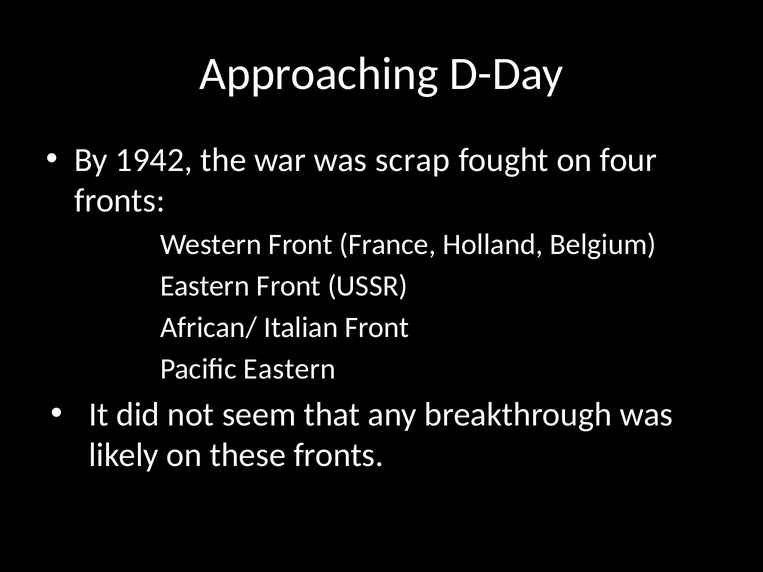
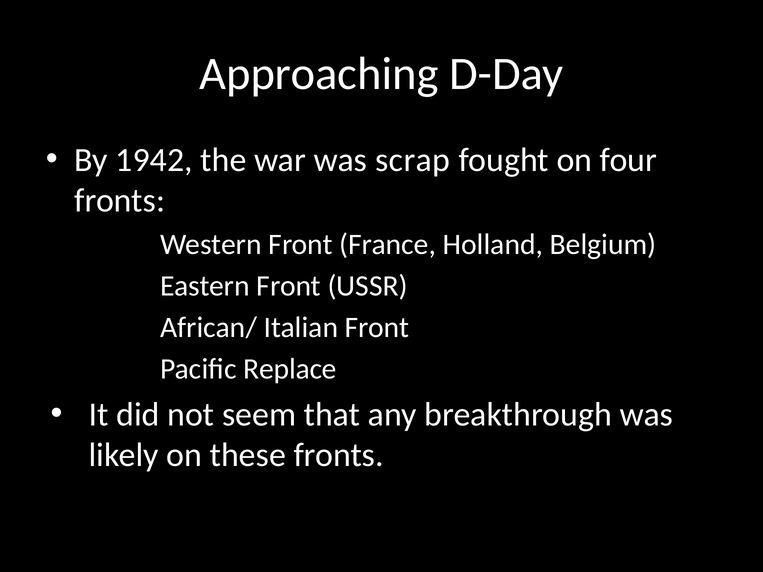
Pacific Eastern: Eastern -> Replace
